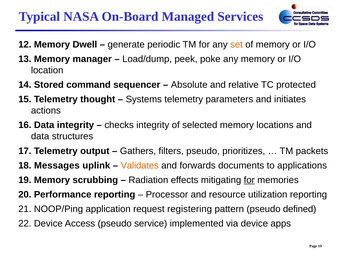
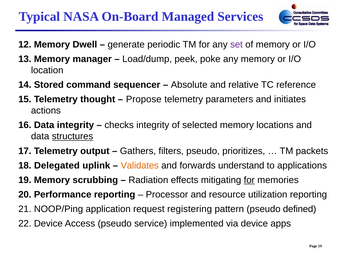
set colour: orange -> purple
protected: protected -> reference
Systems: Systems -> Propose
structures underline: none -> present
Messages: Messages -> Delegated
documents: documents -> understand
